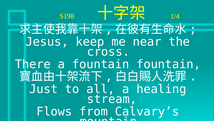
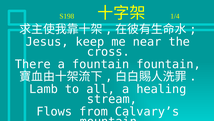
Just: Just -> Lamb
